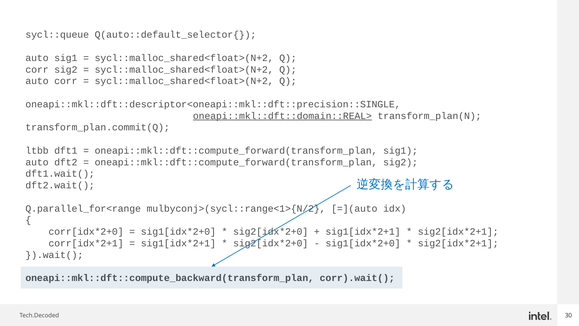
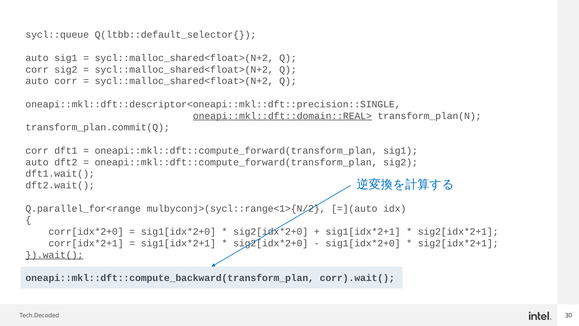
Q(auto::default_selector{: Q(auto::default_selector{ -> Q(ltbb::default_selector{
ltbb at (37, 150): ltbb -> corr
}).wait( underline: none -> present
